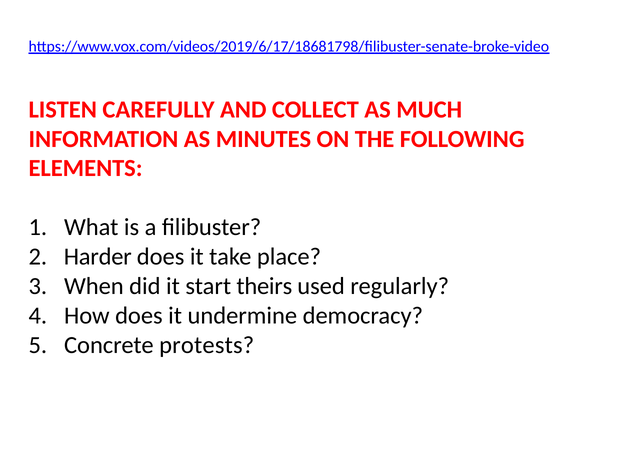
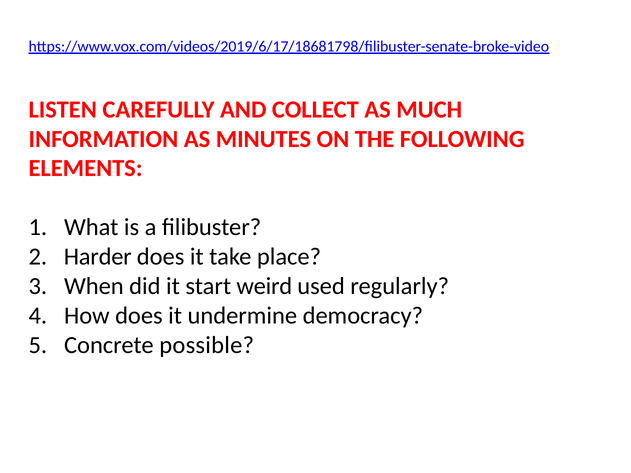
theirs: theirs -> weird
protests: protests -> possible
